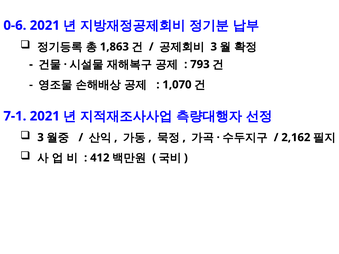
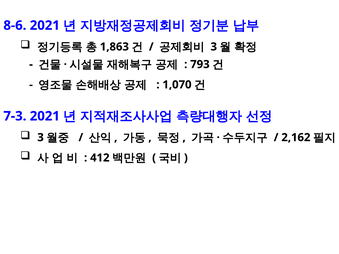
0-6: 0-6 -> 8-6
7-1: 7-1 -> 7-3
